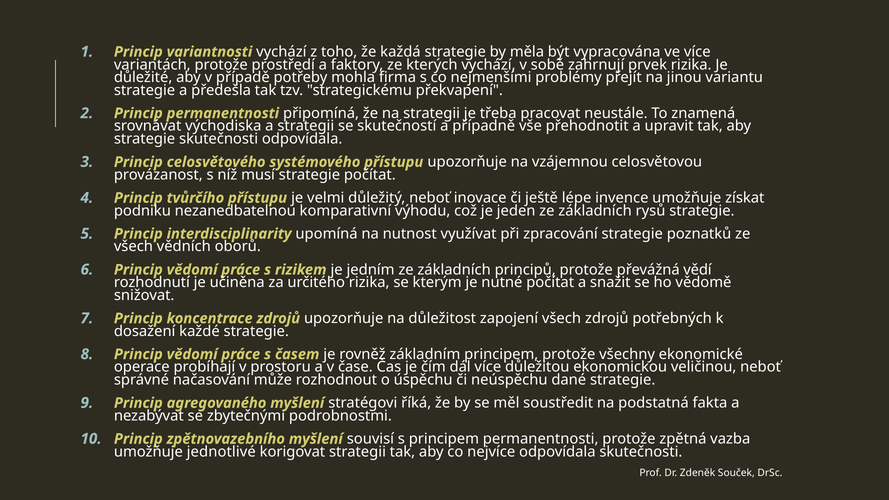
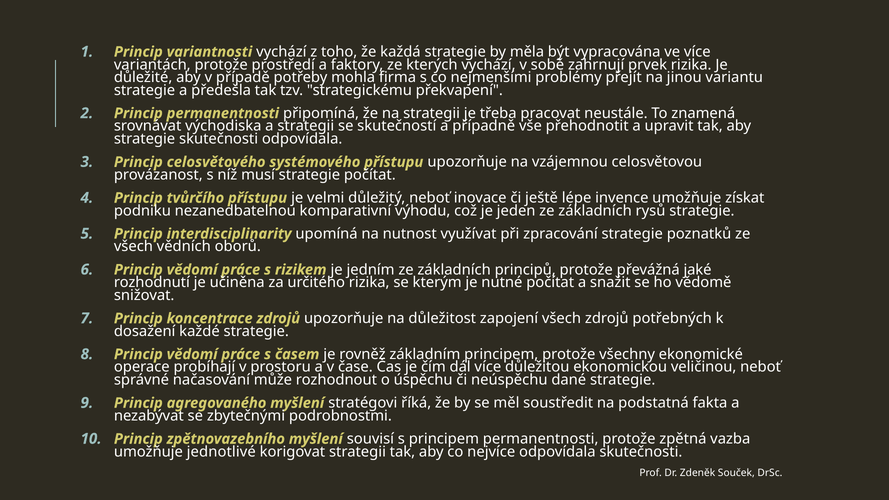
vědí: vědí -> jaké
